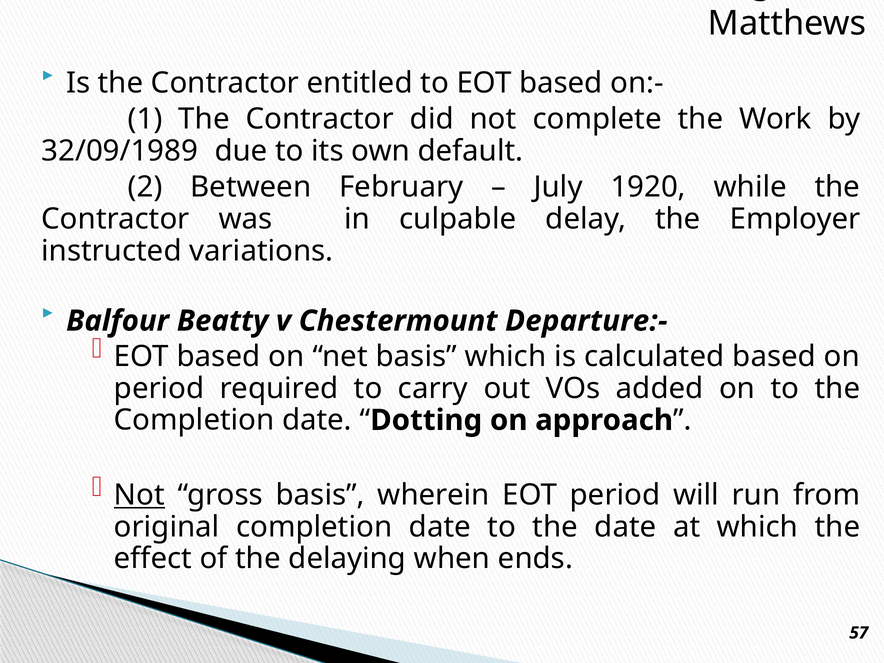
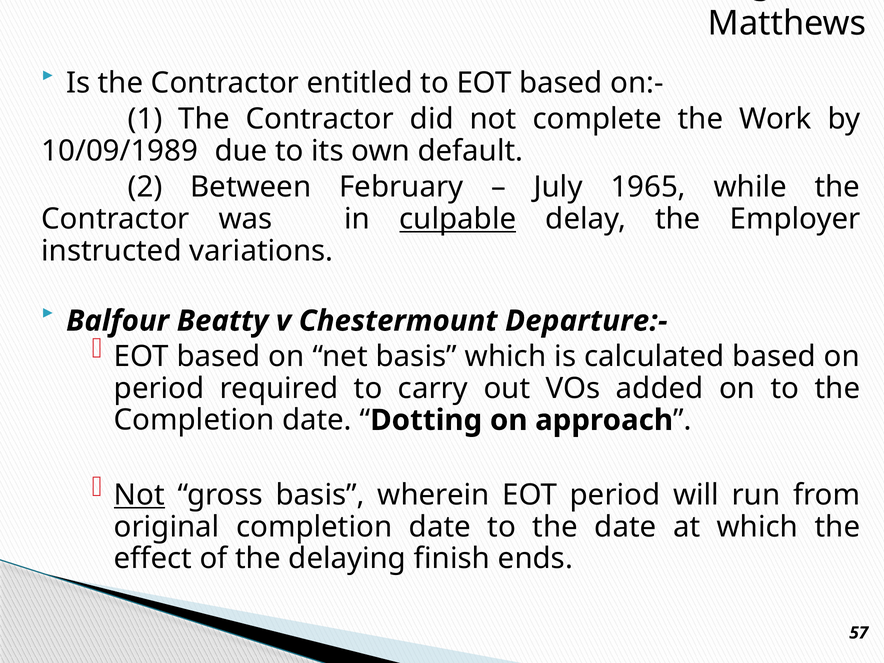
32/09/1989: 32/09/1989 -> 10/09/1989
1920: 1920 -> 1965
culpable underline: none -> present
when: when -> finish
